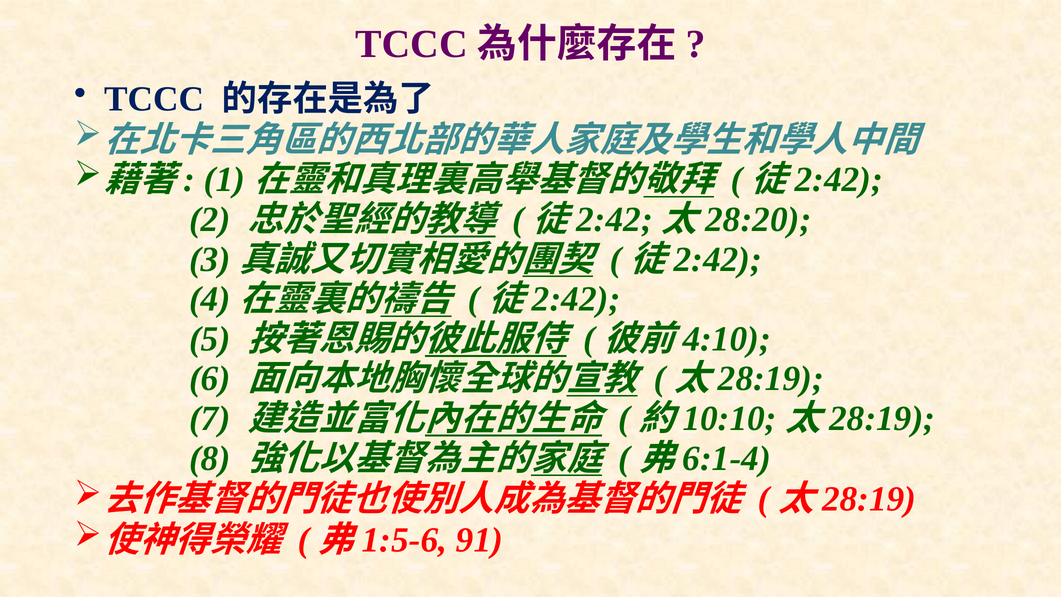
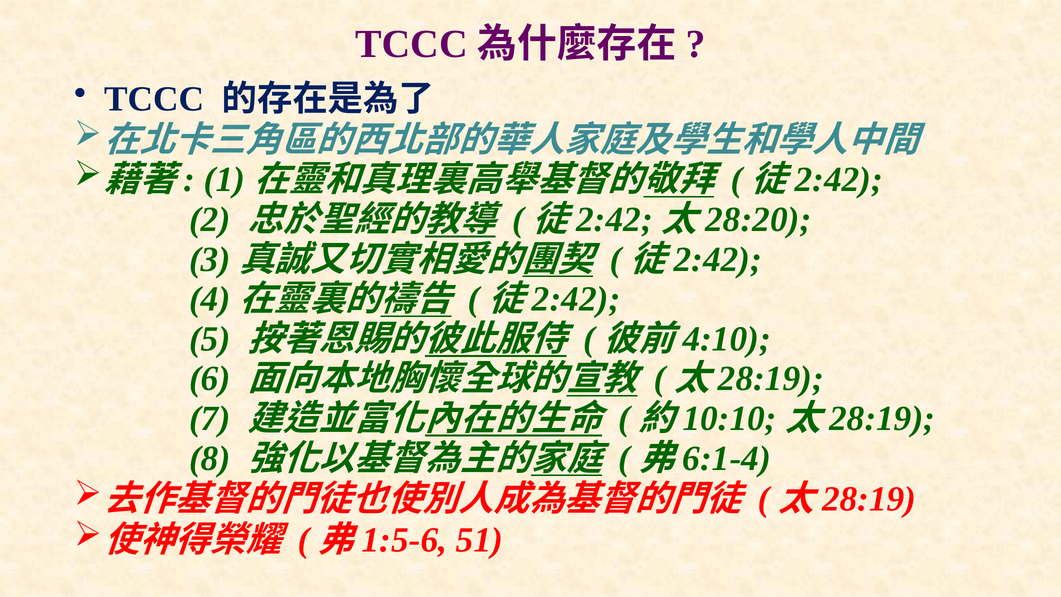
91: 91 -> 51
